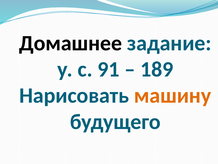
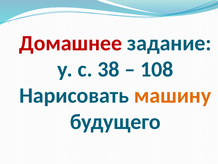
Домашнее colour: black -> red
91: 91 -> 38
189: 189 -> 108
